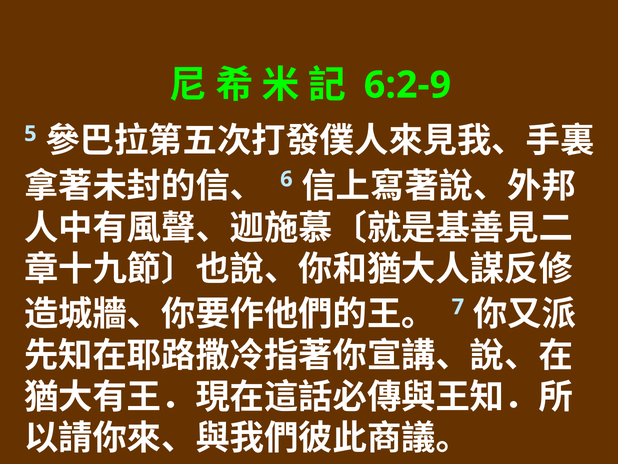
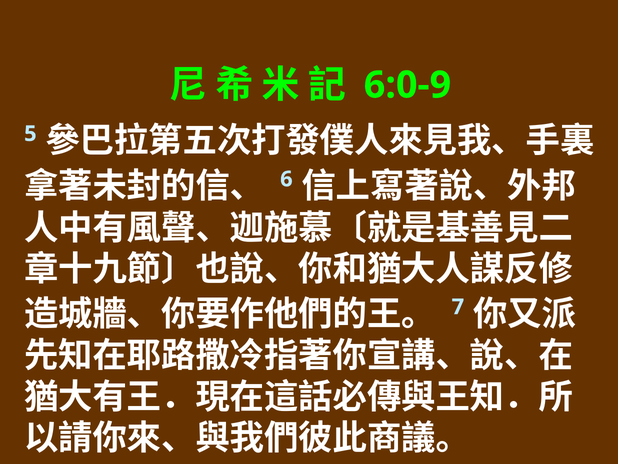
6:2-9: 6:2-9 -> 6:0-9
